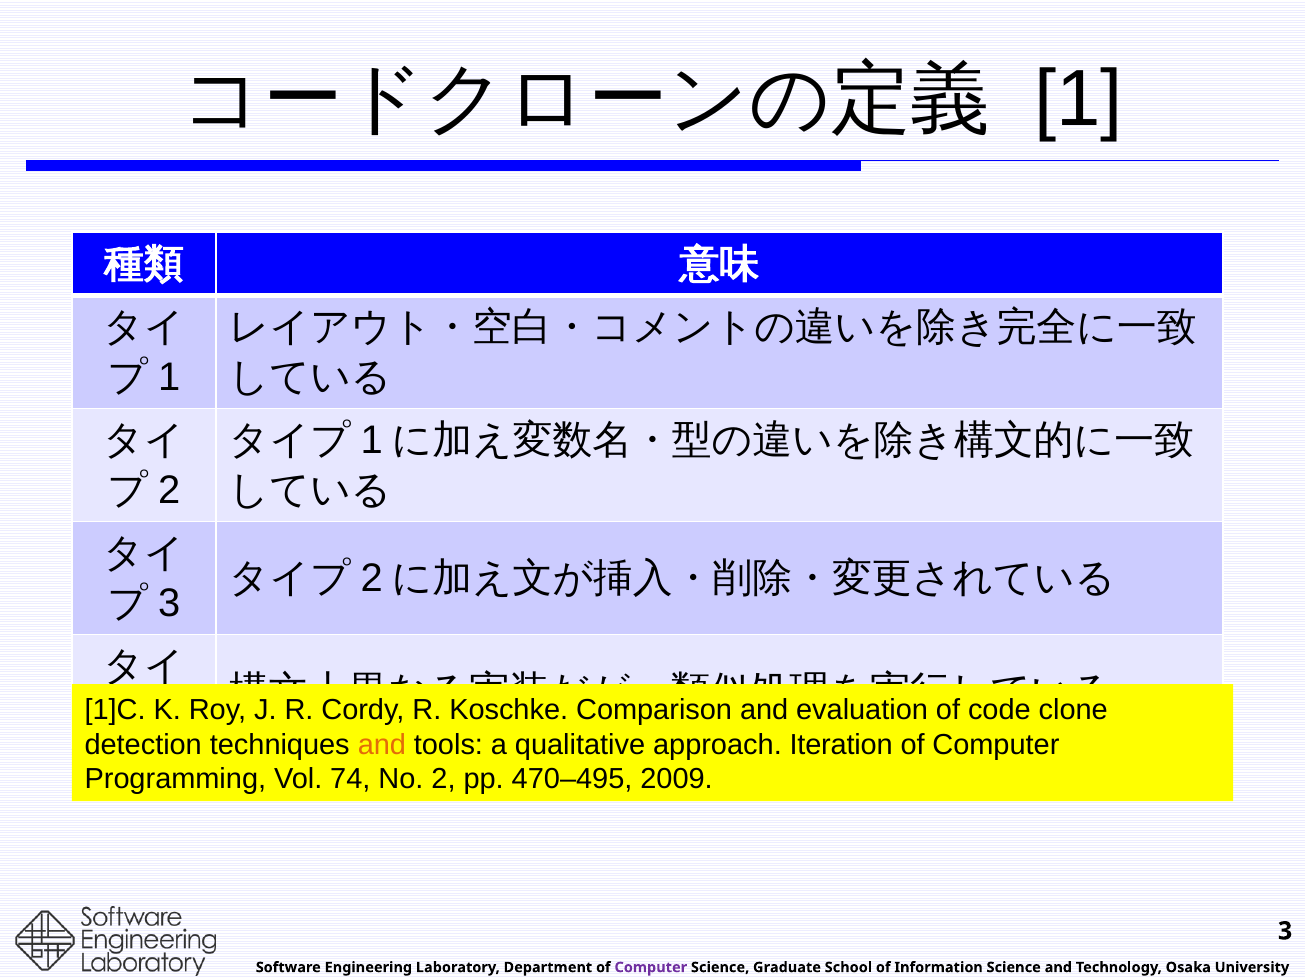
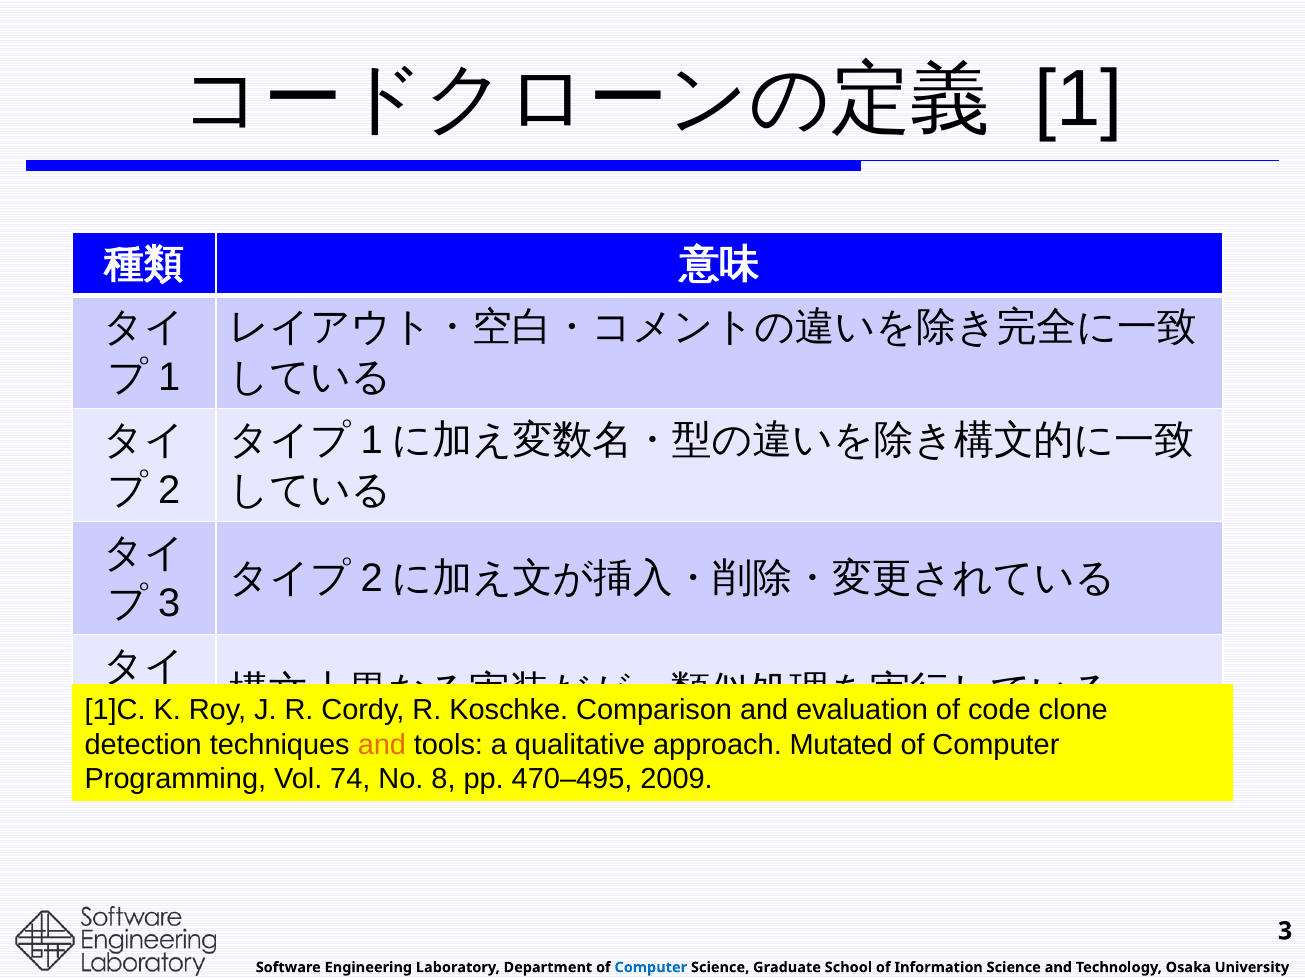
Iteration: Iteration -> Mutated
2: 2 -> 8
Computer at (651, 968) colour: purple -> blue
